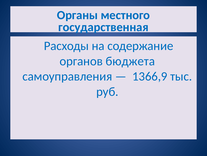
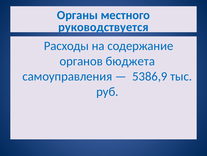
государственная: государственная -> руководствуется
1366,9: 1366,9 -> 5386,9
